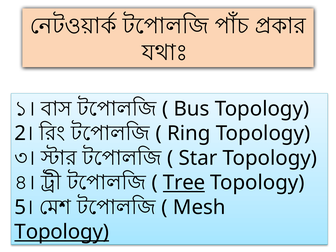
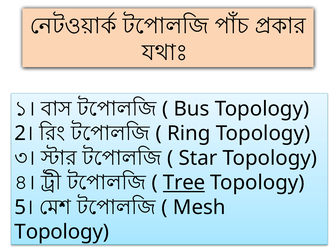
Topology at (62, 232) underline: present -> none
